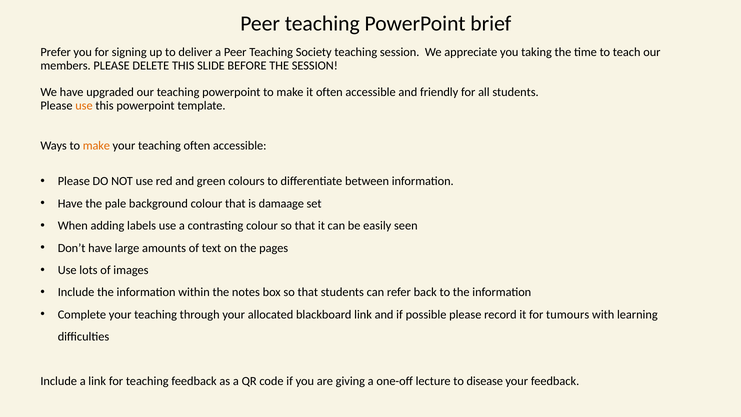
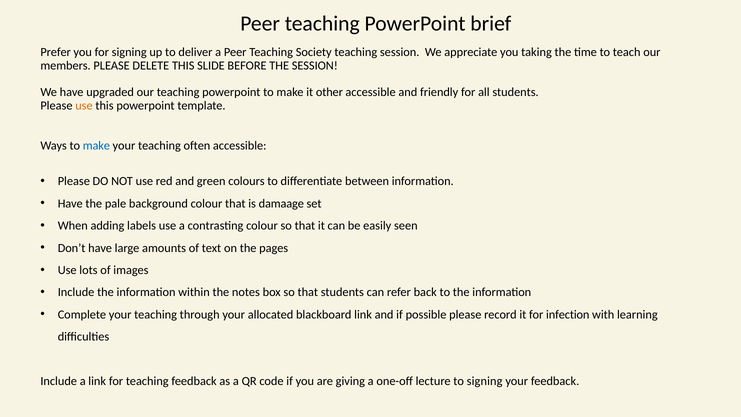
it often: often -> other
make at (96, 145) colour: orange -> blue
tumours: tumours -> infection
to disease: disease -> signing
